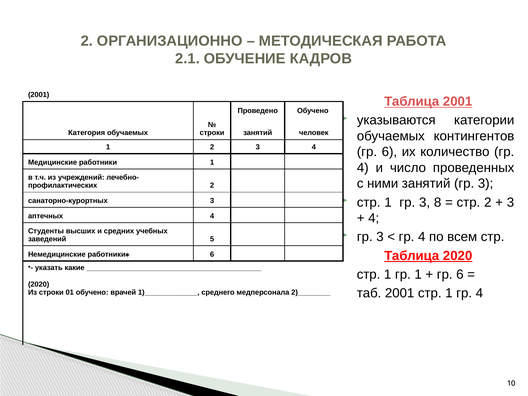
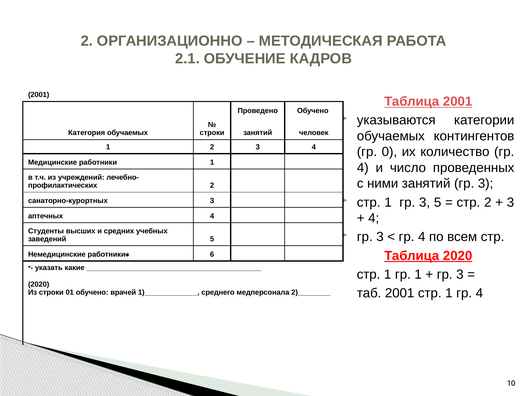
6 at (389, 152): 6 -> 0
3 8: 8 -> 5
6 at (460, 274): 6 -> 3
